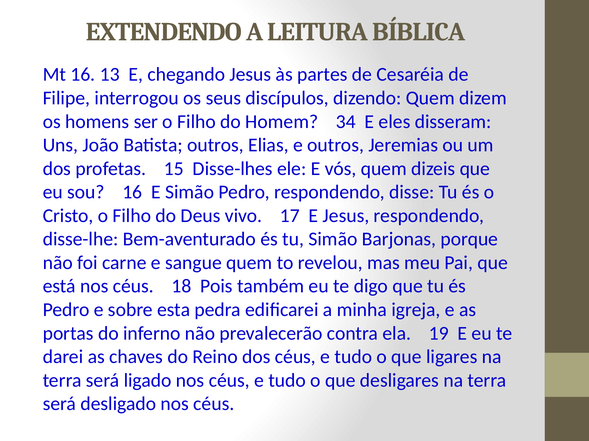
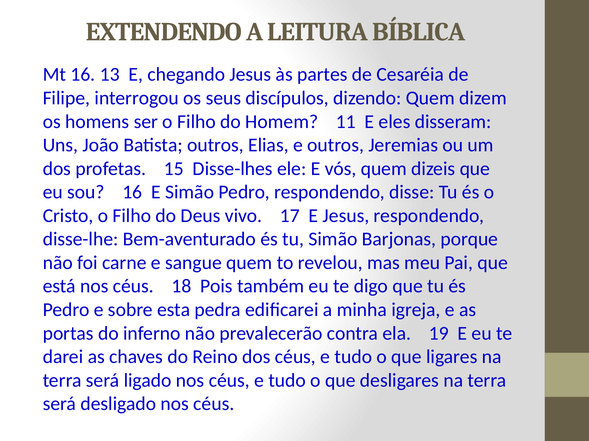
34: 34 -> 11
